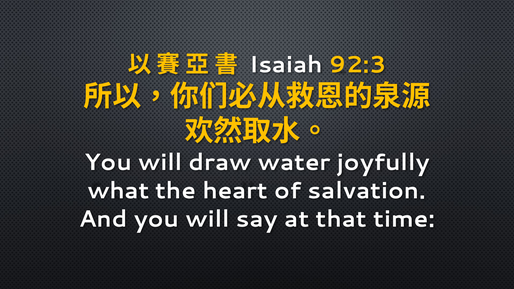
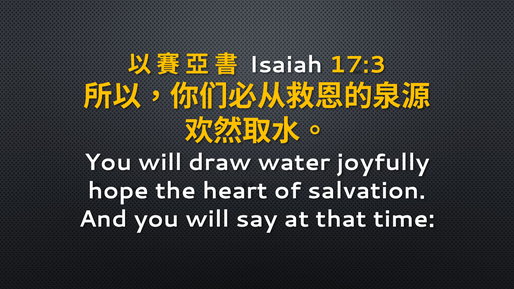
92:3: 92:3 -> 17:3
what: what -> hope
